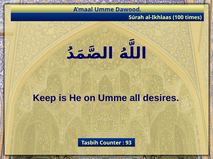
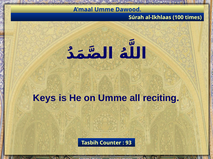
Keep: Keep -> Keys
desires: desires -> reciting
